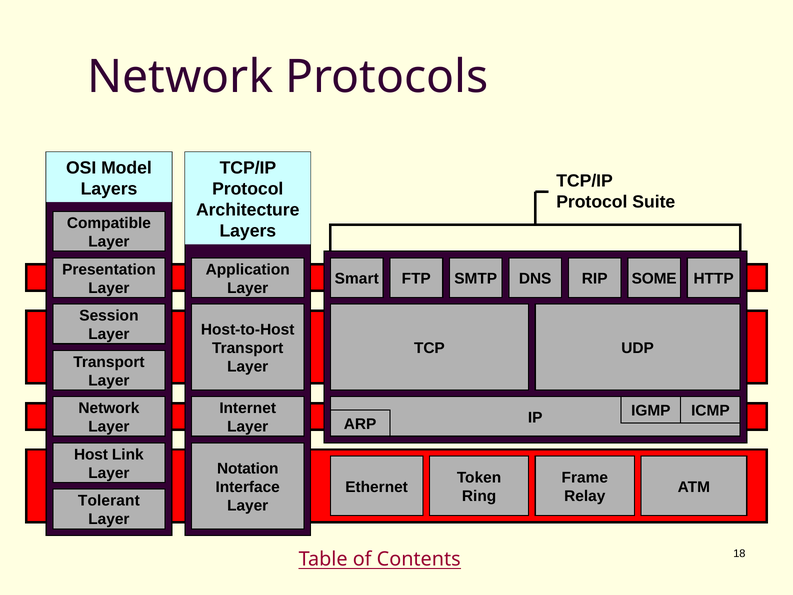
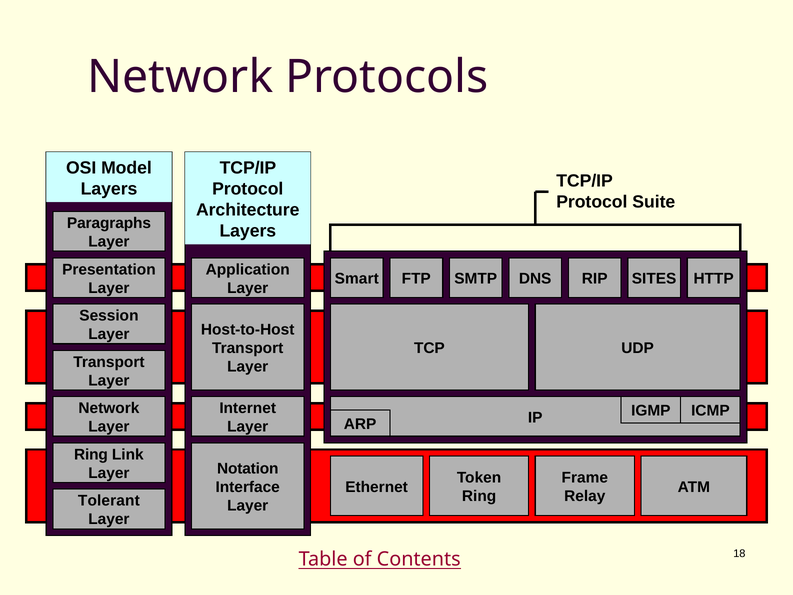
Compatible: Compatible -> Paragraphs
SOME: SOME -> SITES
Host at (91, 454): Host -> Ring
